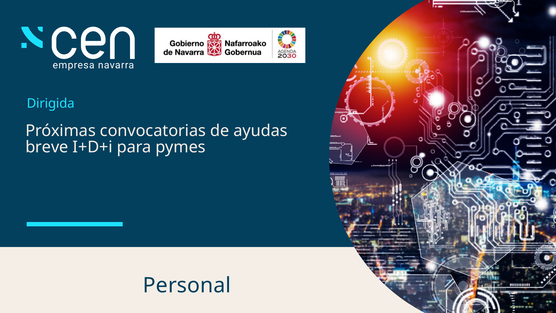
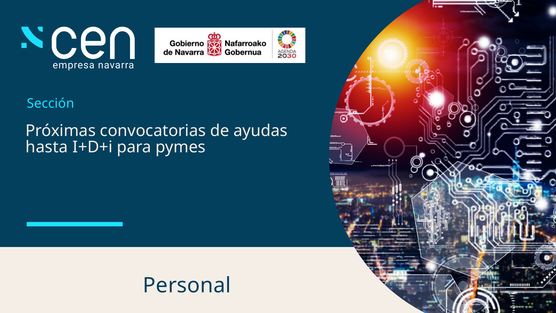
Dirigida: Dirigida -> Sección
breve: breve -> hasta
